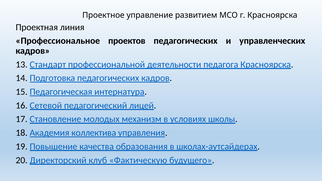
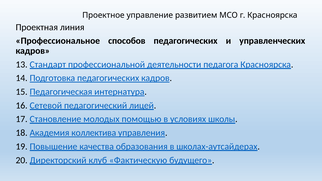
проектов: проектов -> способов
механизм: механизм -> помощью
